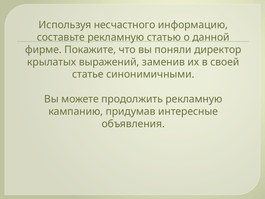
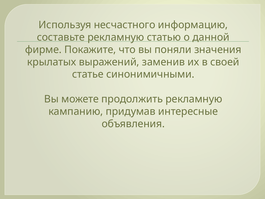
директор: директор -> значения
